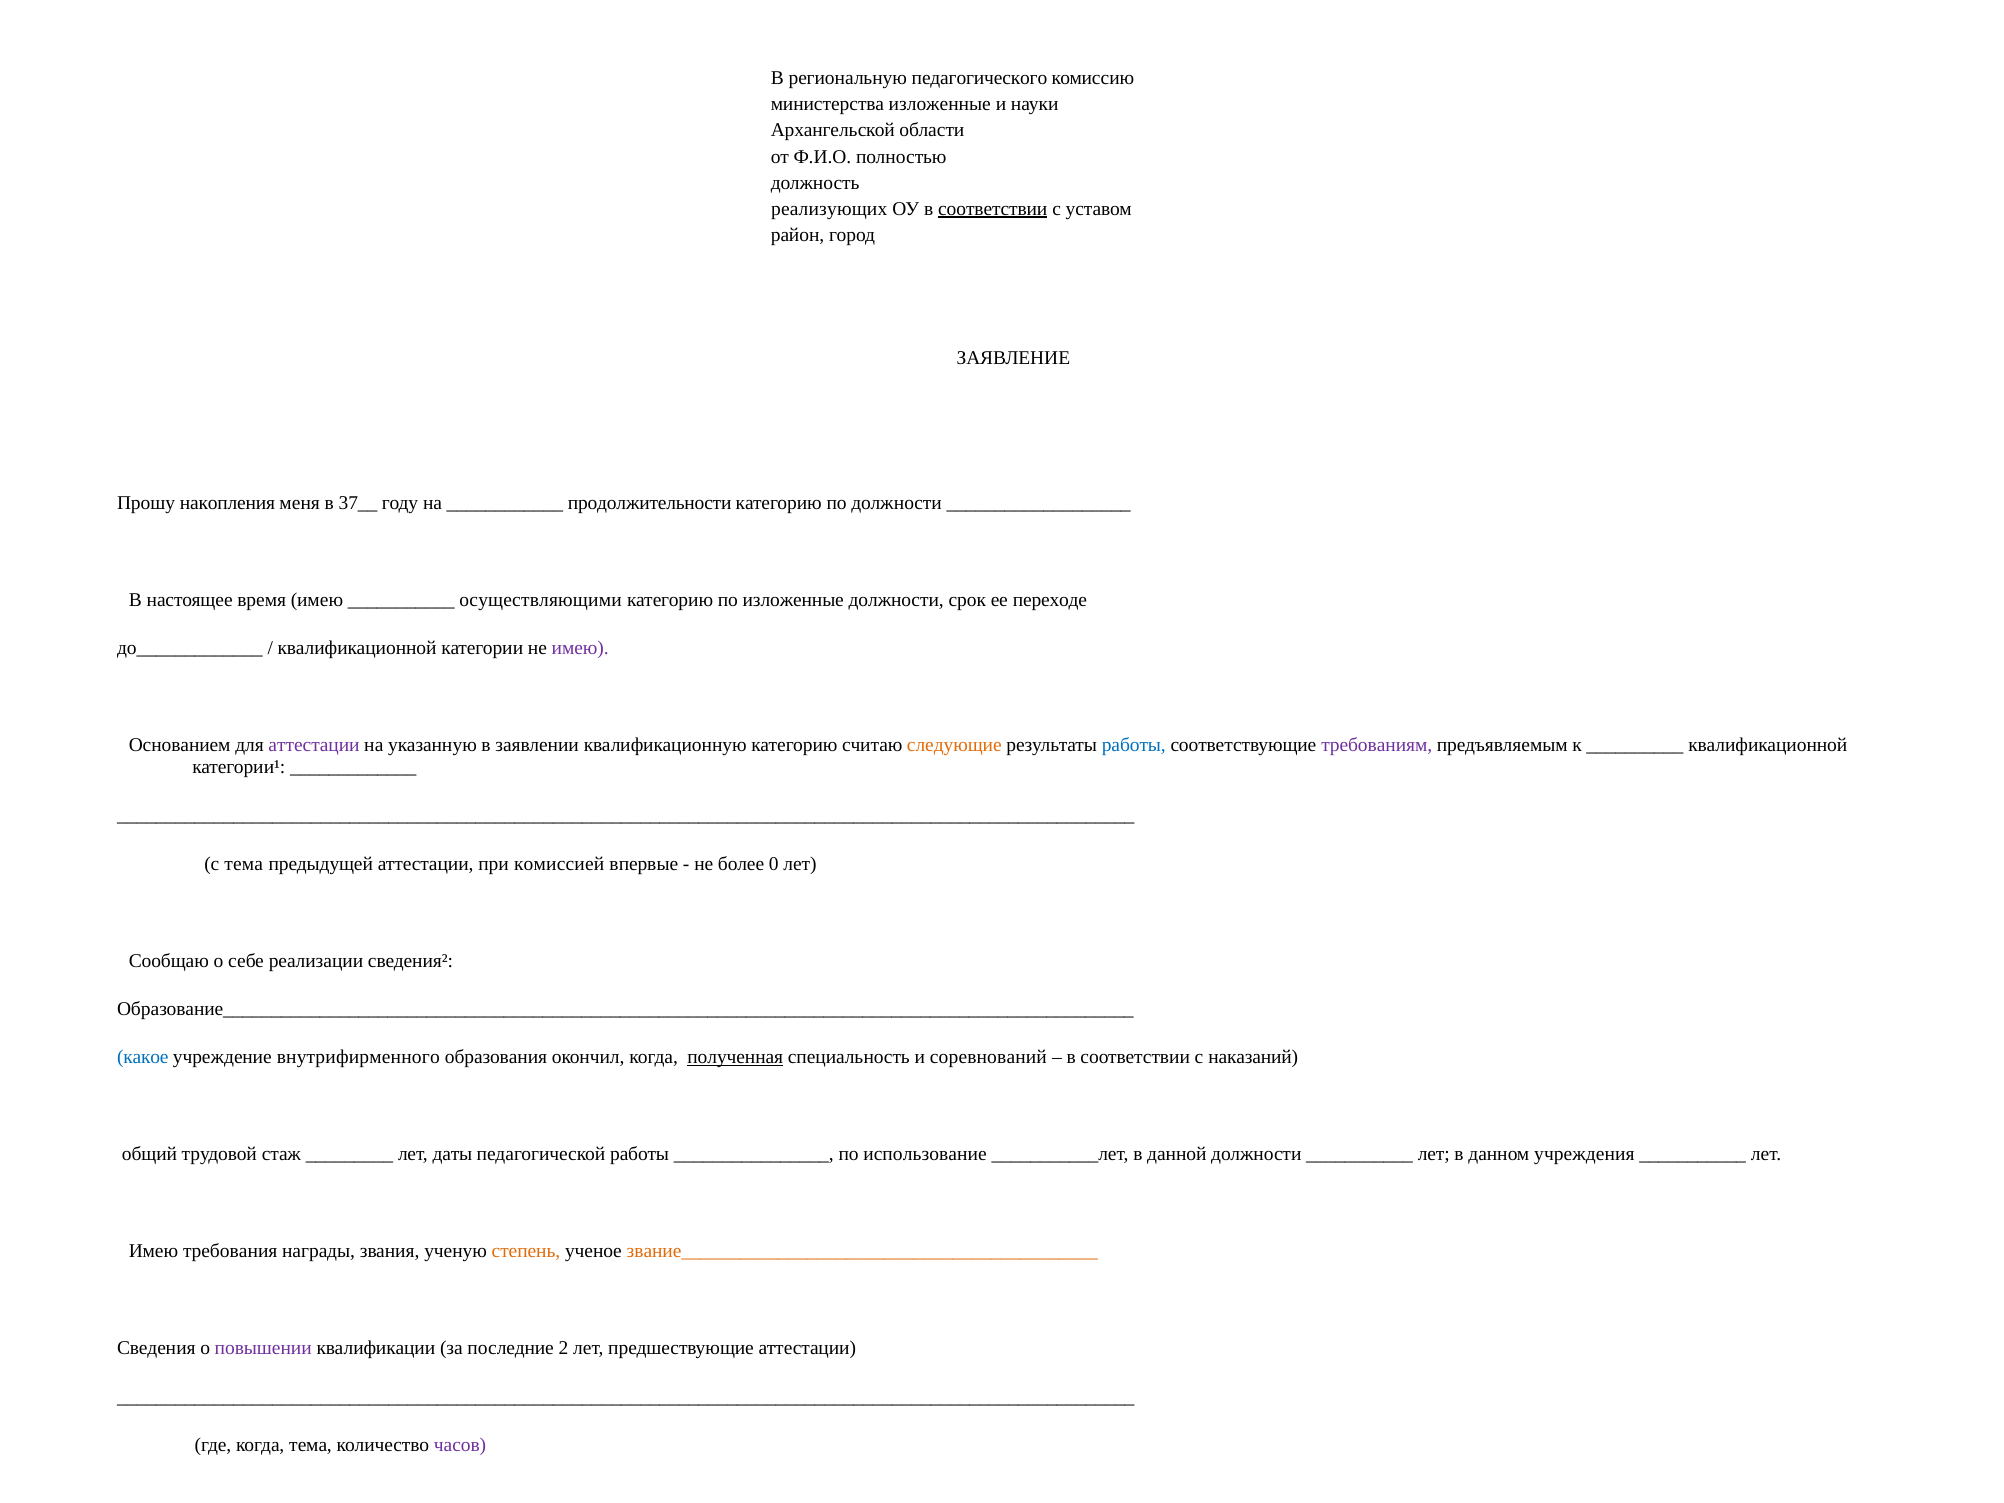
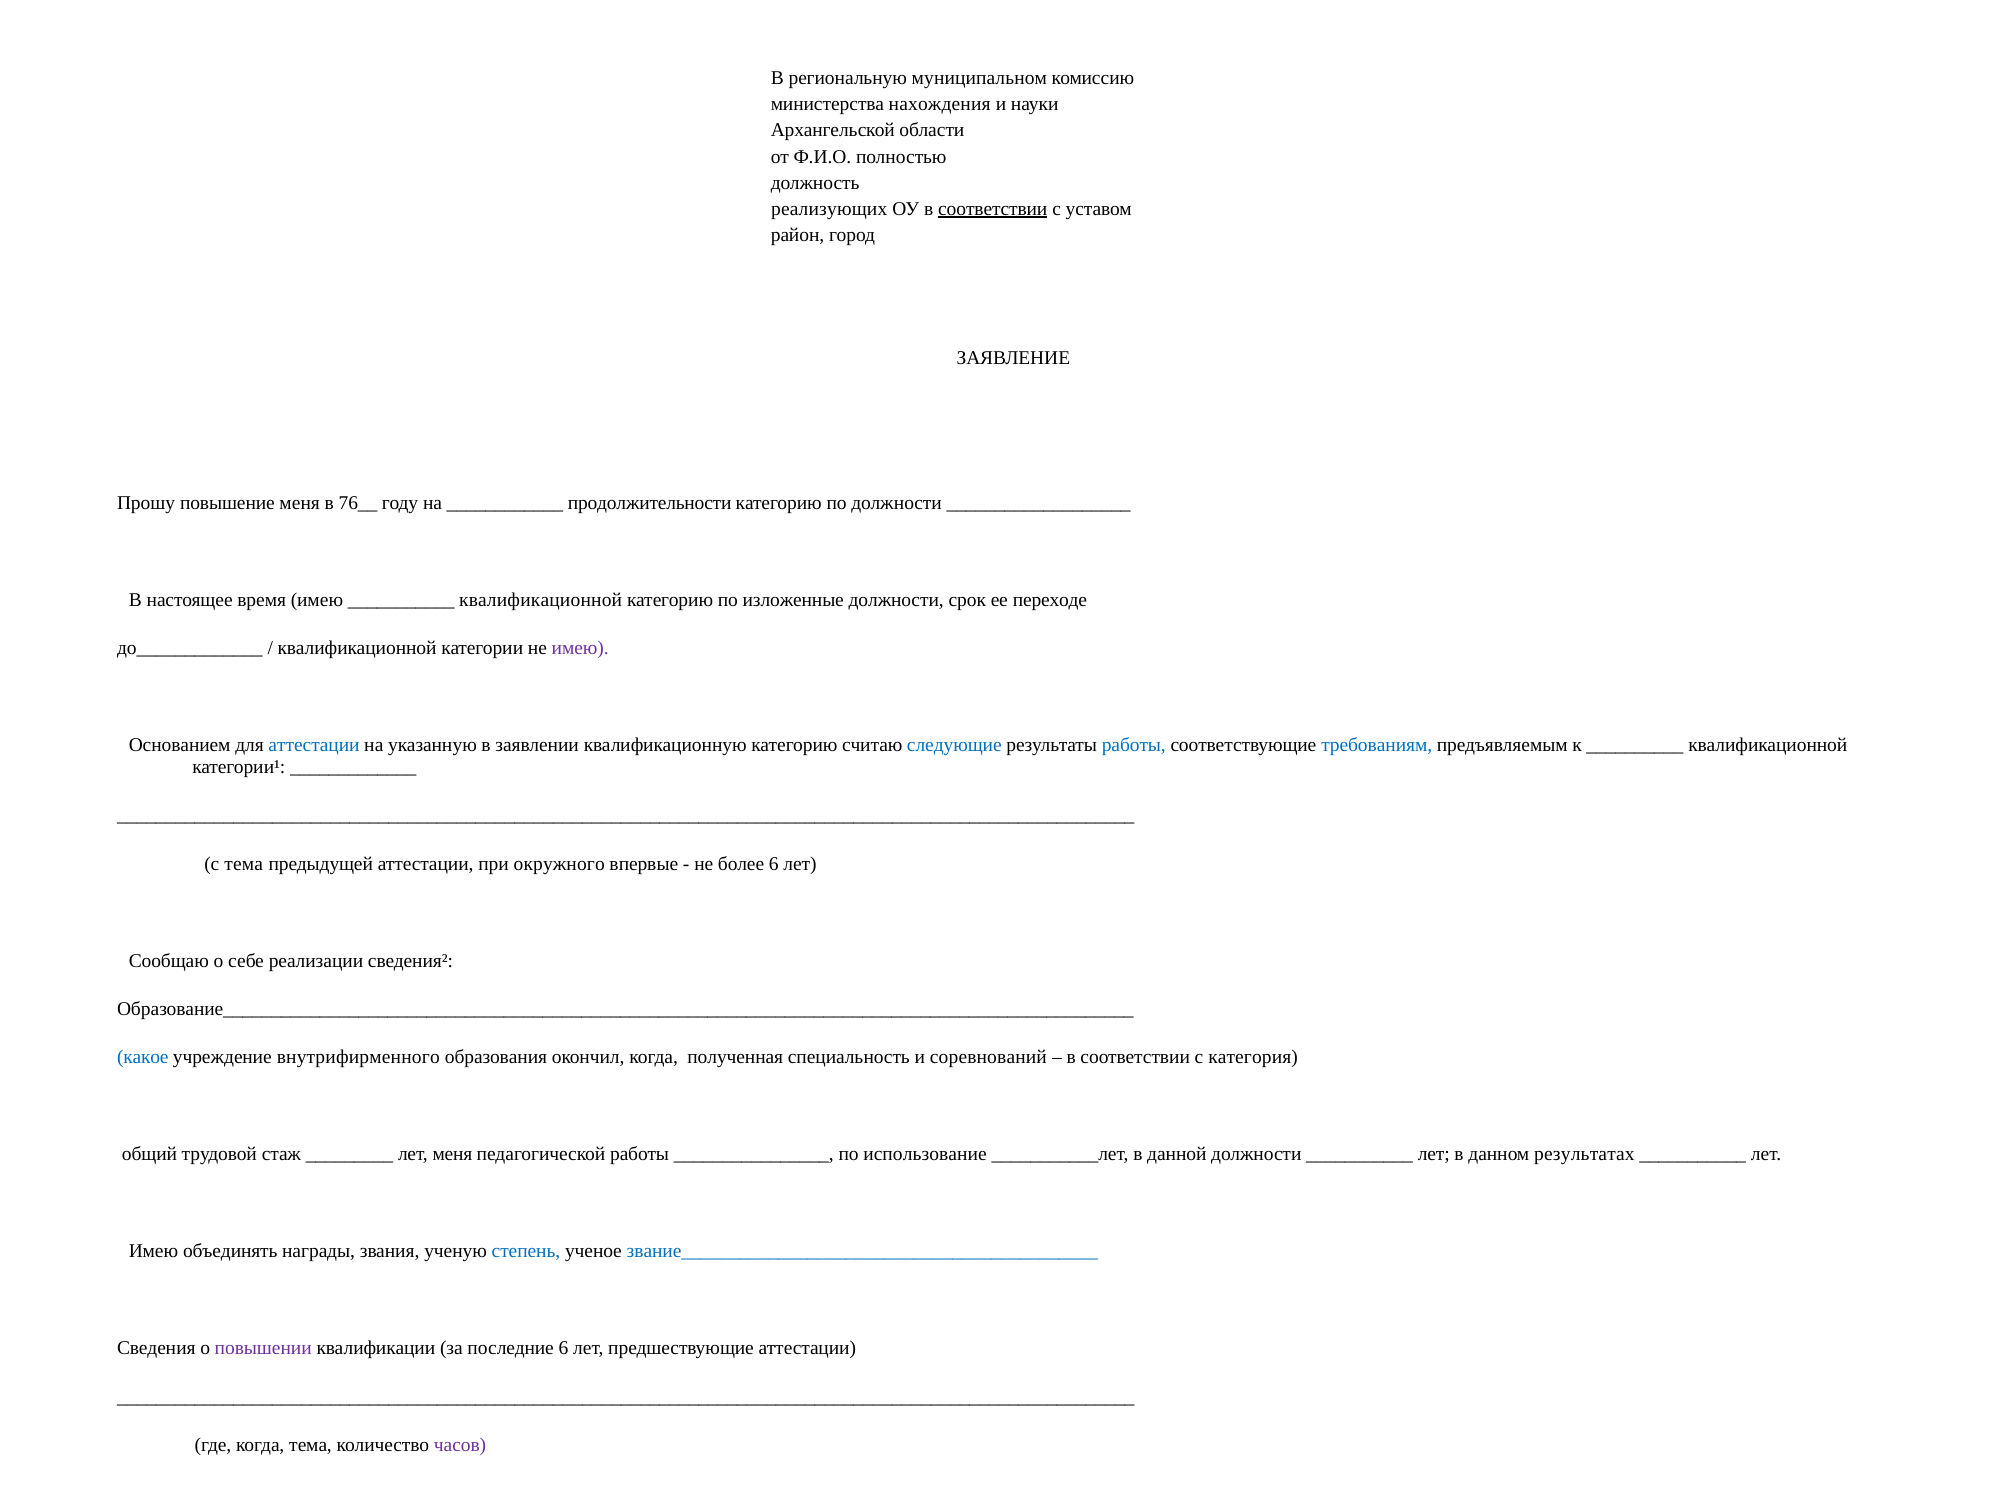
педагогического: педагогического -> муниципальном
министерства изложенные: изложенные -> нахождения
накопления: накопления -> повышение
37__: 37__ -> 76__
осуществляющими at (541, 600): осуществляющими -> квалификационной
аттестации at (314, 745) colour: purple -> blue
следующие colour: orange -> blue
требованиям colour: purple -> blue
комиссией: комиссией -> окружного
более 0: 0 -> 6
полученная underline: present -> none
наказаний: наказаний -> категория
лет даты: даты -> меня
учреждения: учреждения -> результатах
требования: требования -> объединять
степень colour: orange -> blue
звание___________________________________________ colour: orange -> blue
последние 2: 2 -> 6
